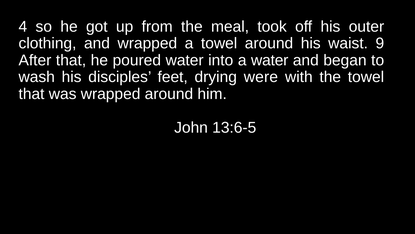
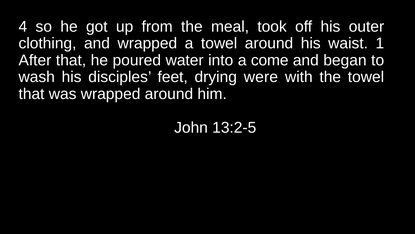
9: 9 -> 1
a water: water -> come
13:6-5: 13:6-5 -> 13:2-5
